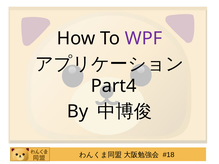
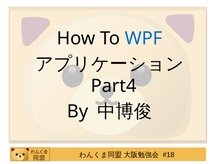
WPF colour: purple -> blue
